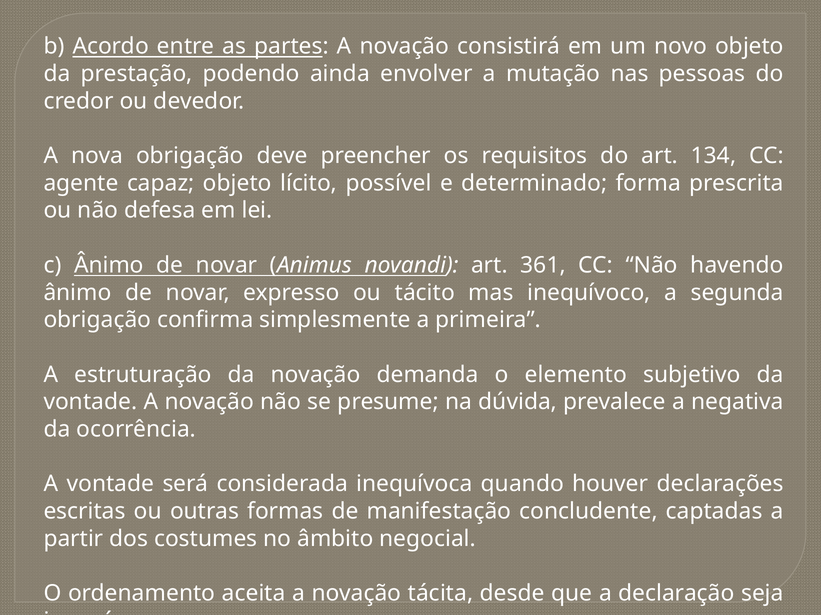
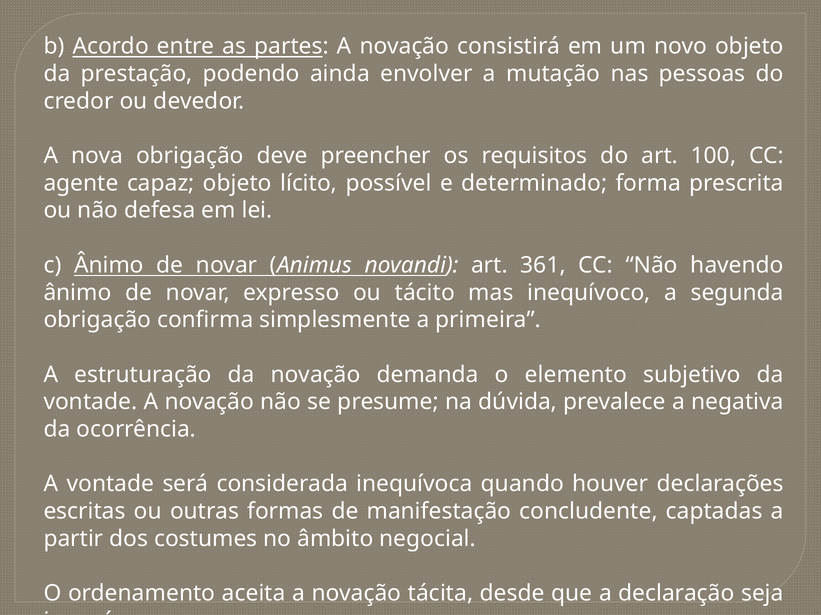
134: 134 -> 100
